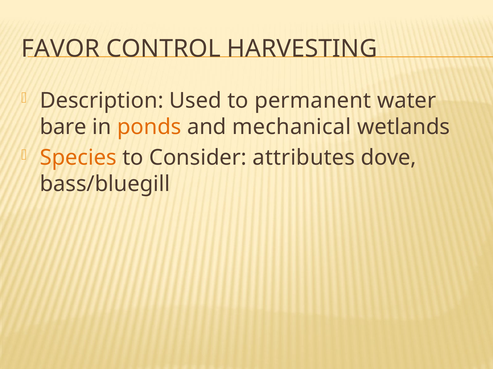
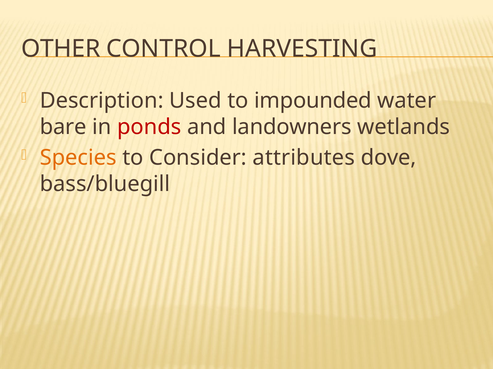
FAVOR: FAVOR -> OTHER
permanent: permanent -> impounded
ponds colour: orange -> red
mechanical: mechanical -> landowners
